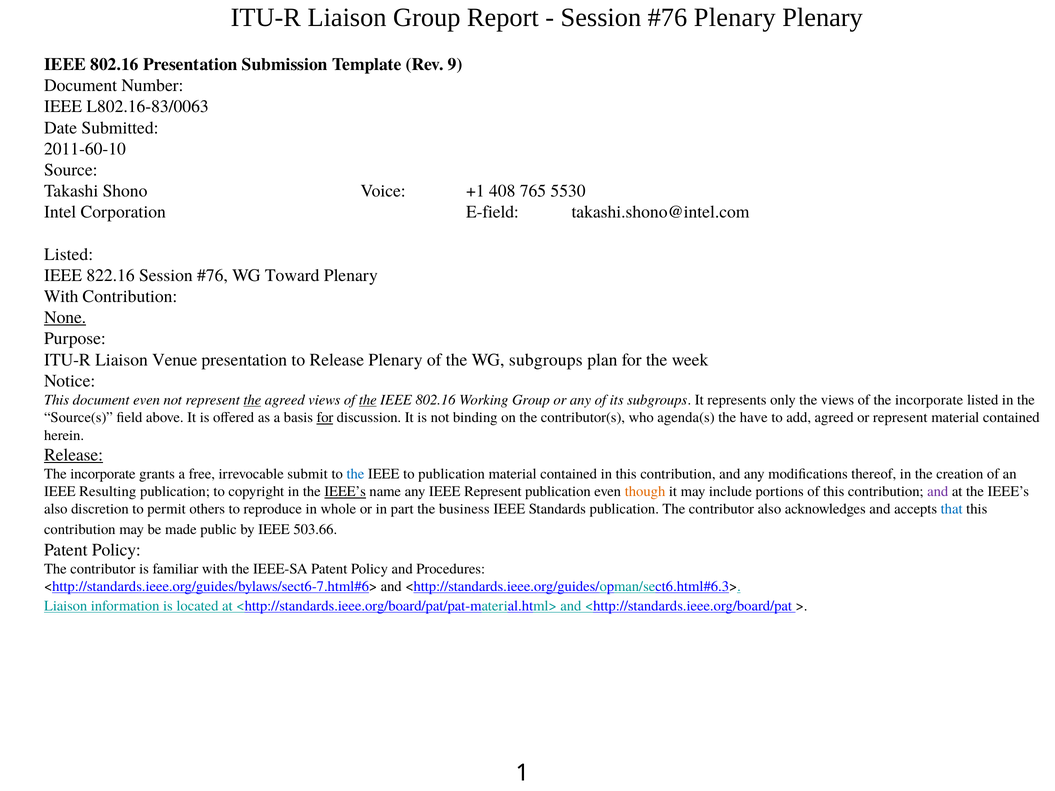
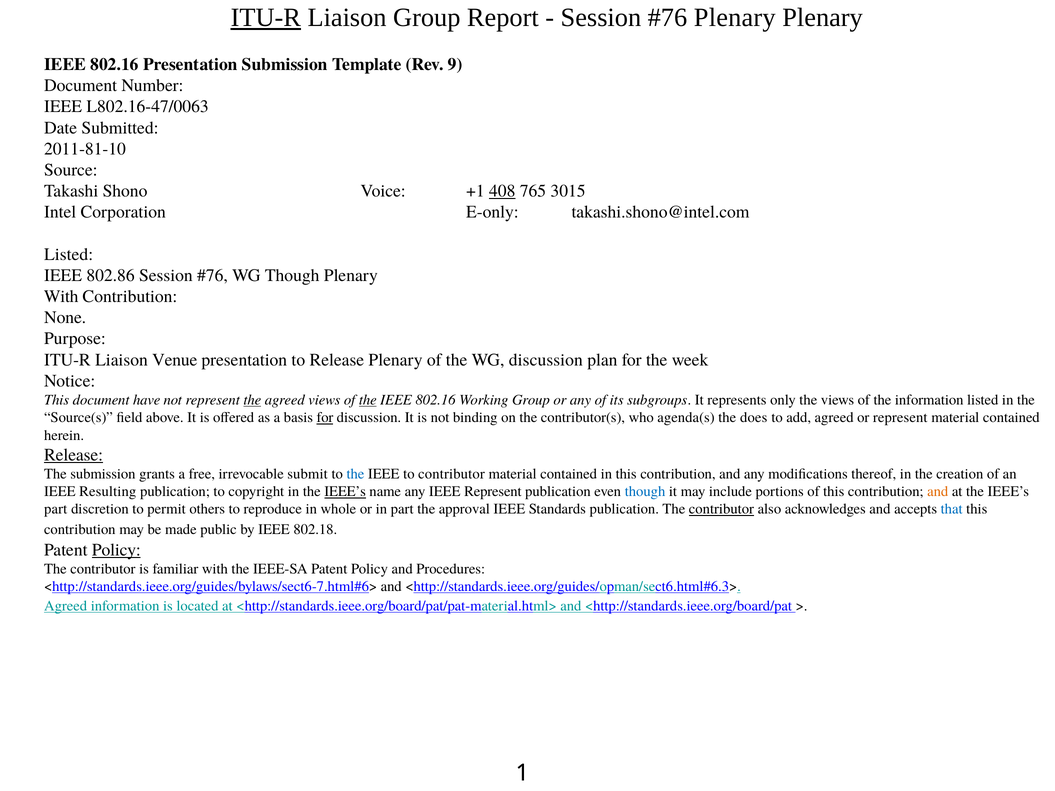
ITU-R at (266, 18) underline: none -> present
L802.16-83/0063: L802.16-83/0063 -> L802.16-47/0063
2011-60-10: 2011-60-10 -> 2011-81-10
408 underline: none -> present
5530: 5530 -> 3015
E-field: E-field -> E-only
822.16: 822.16 -> 802.86
WG Toward: Toward -> Though
None underline: present -> none
WG subgroups: subgroups -> discussion
document even: even -> have
of the incorporate: incorporate -> information
have: have -> does
incorporate at (103, 474): incorporate -> submission
to publication: publication -> contributor
though at (645, 492) colour: orange -> blue
and at (938, 492) colour: purple -> orange
also at (56, 509): also -> part
business: business -> approval
contributor at (721, 509) underline: none -> present
503.66: 503.66 -> 802.18
Policy at (116, 550) underline: none -> present
Liaison at (66, 606): Liaison -> Agreed
